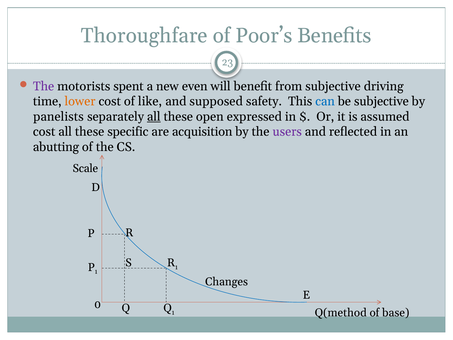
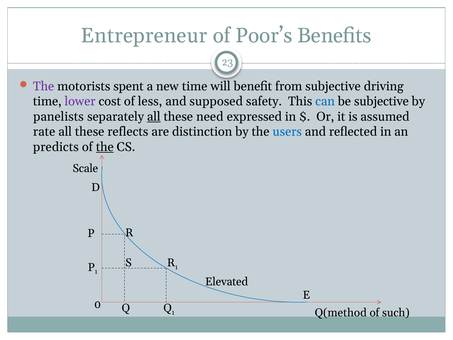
Thoroughfare: Thoroughfare -> Entrepreneur
new even: even -> time
lower colour: orange -> purple
like: like -> less
open: open -> need
cost at (44, 132): cost -> rate
specific: specific -> reflects
acquisition: acquisition -> distinction
users colour: purple -> blue
abutting: abutting -> predicts
the at (105, 147) underline: none -> present
Changes: Changes -> Elevated
base: base -> such
